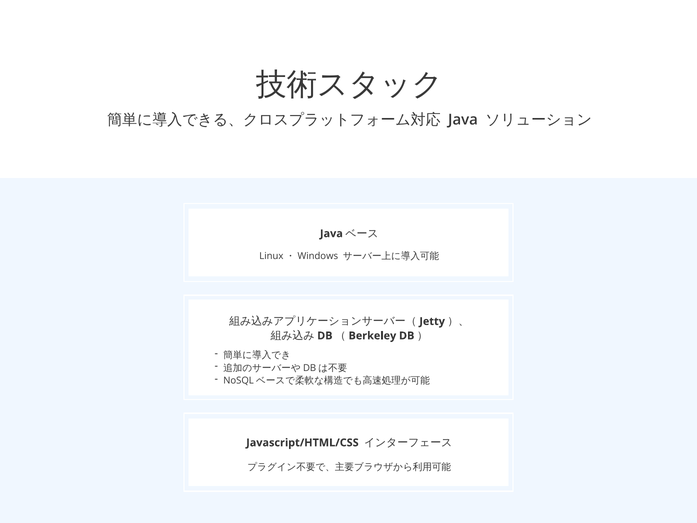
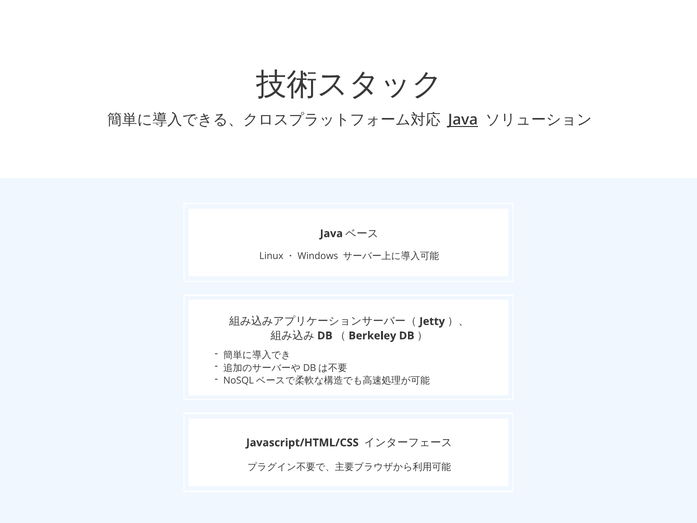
Java underline: none -> present
